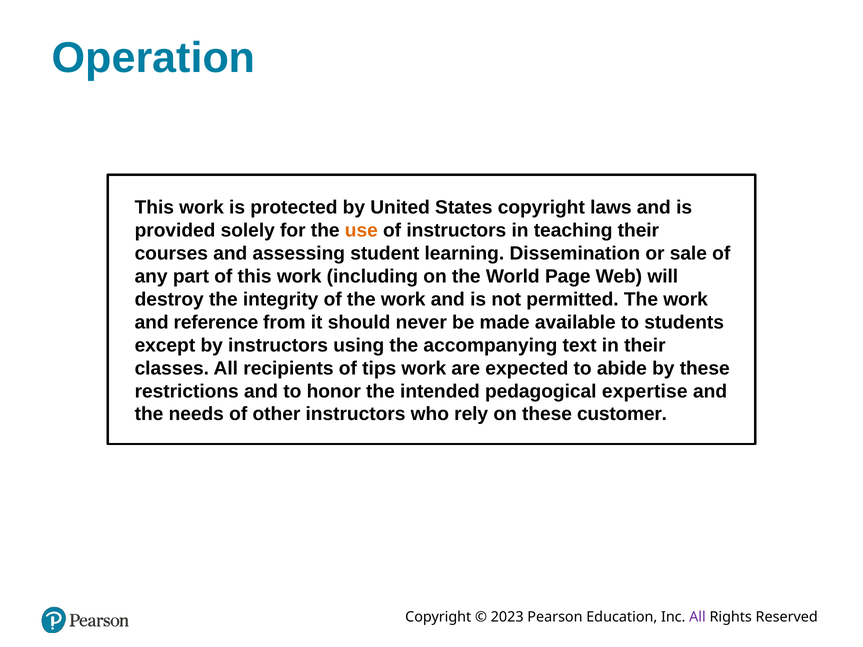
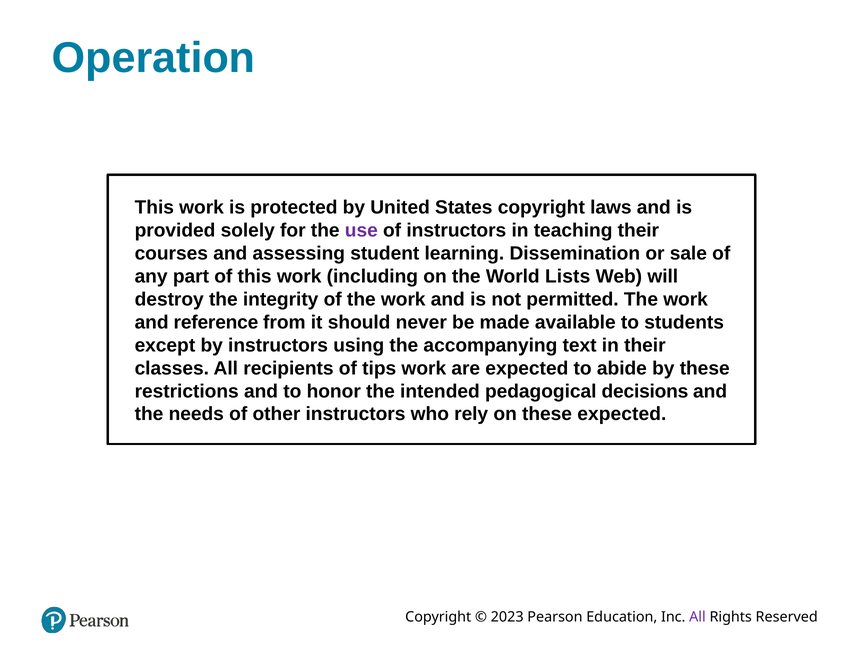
use colour: orange -> purple
Page: Page -> Lists
expertise: expertise -> decisions
these customer: customer -> expected
